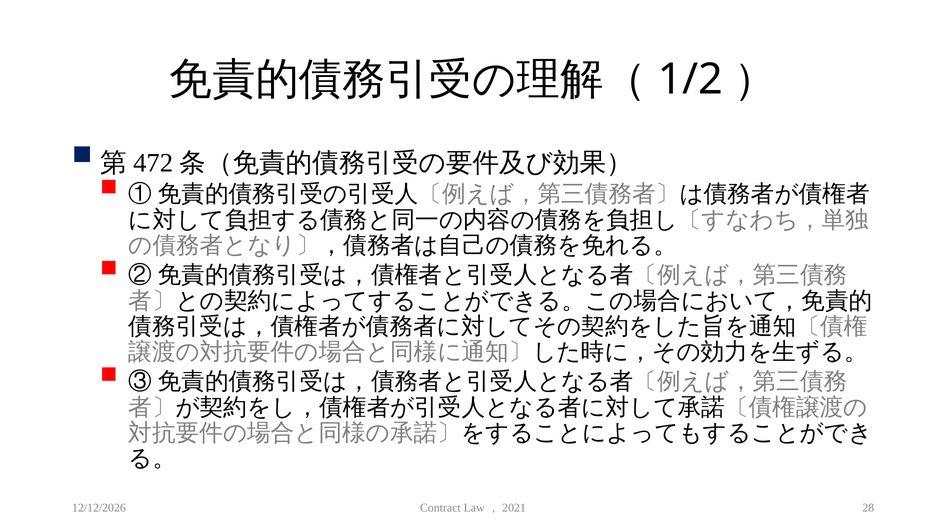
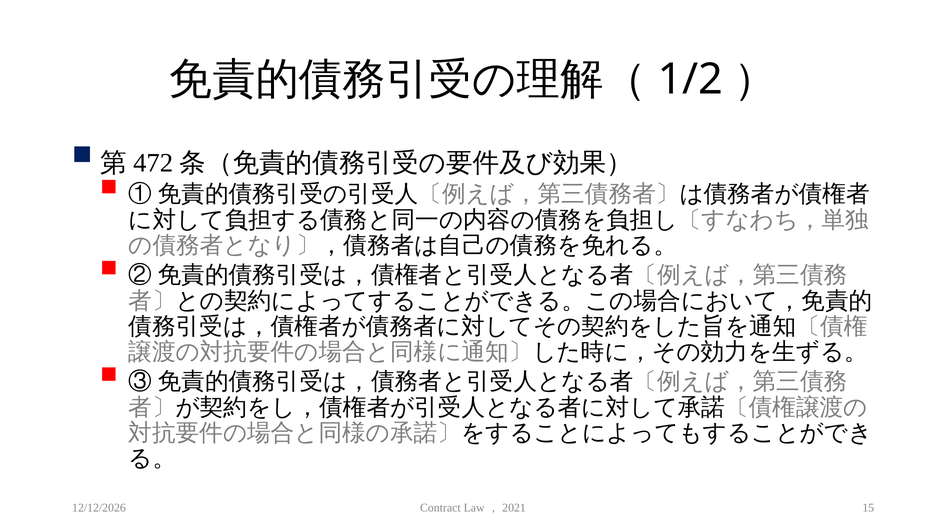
28: 28 -> 15
